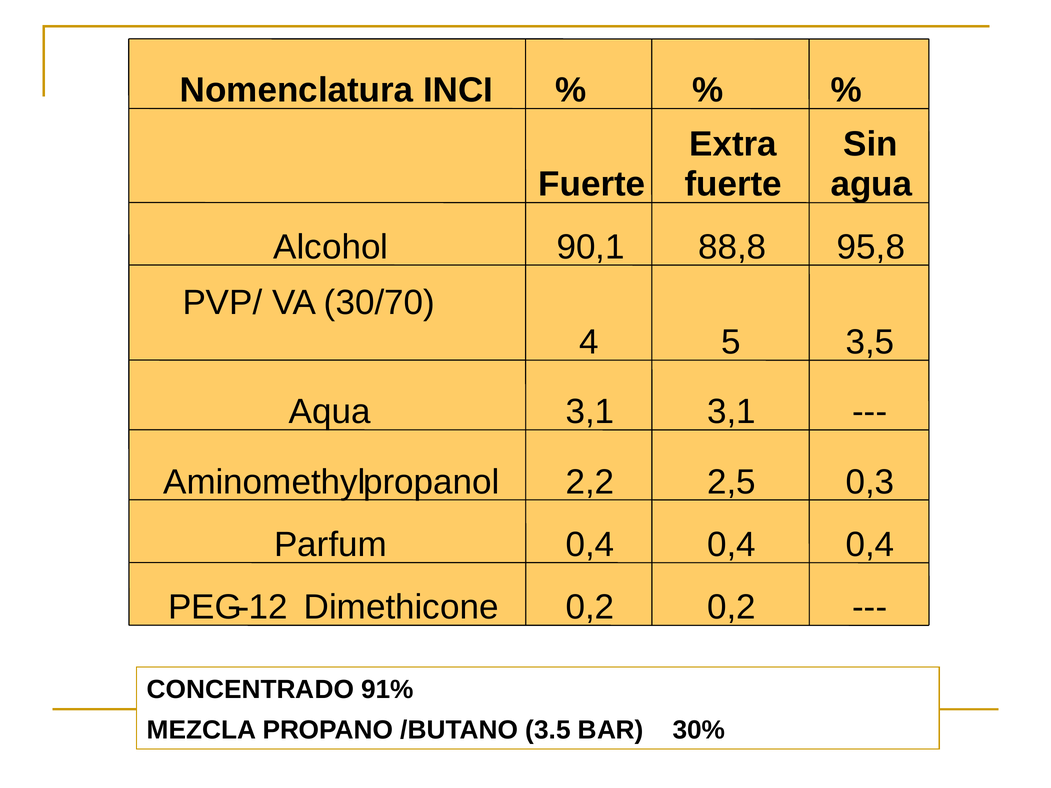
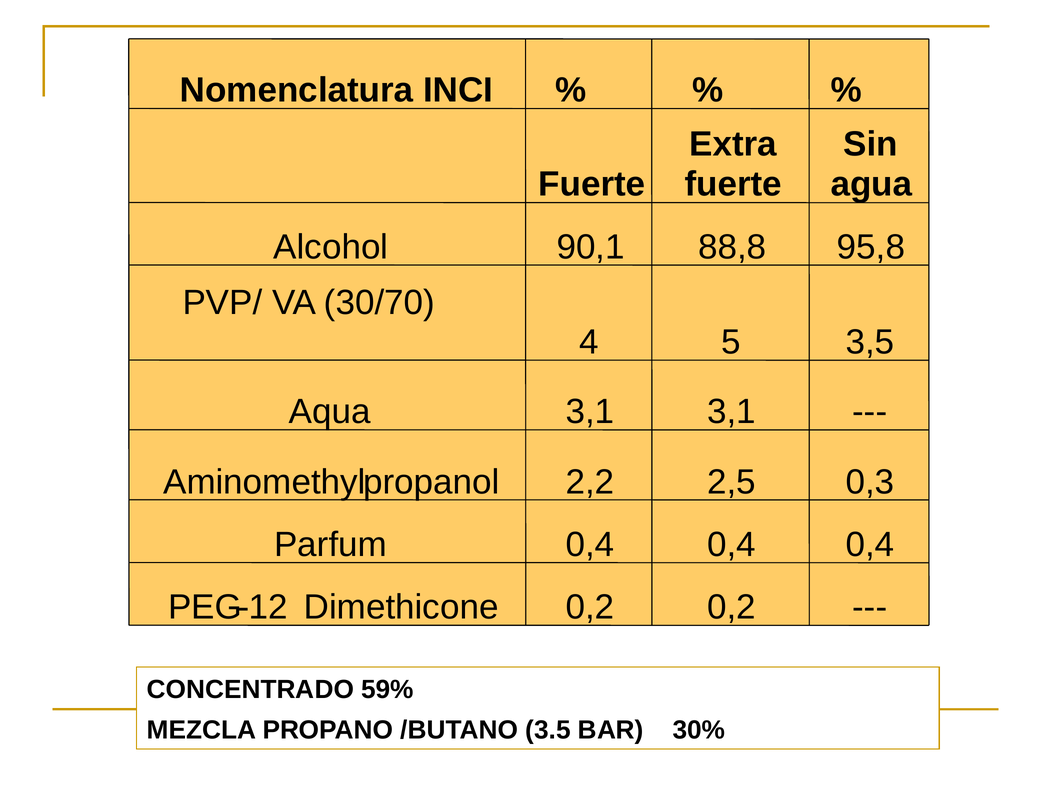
91%: 91% -> 59%
